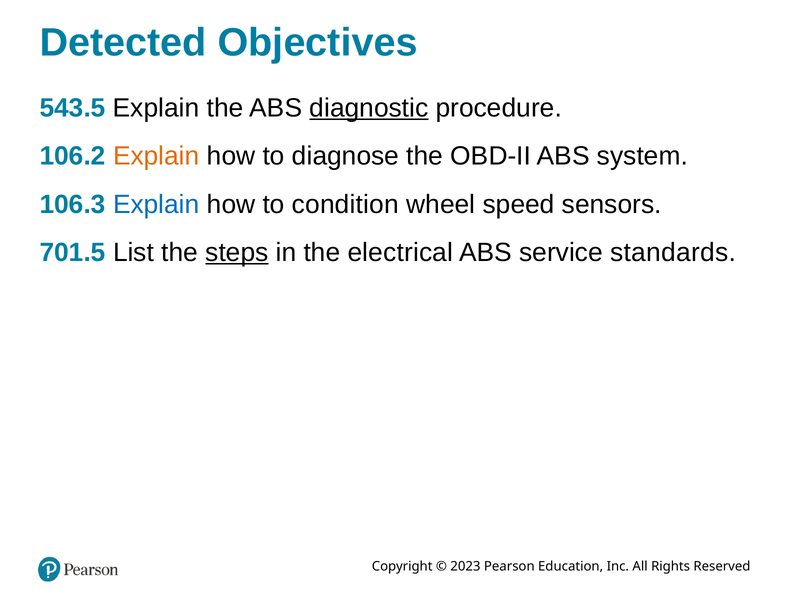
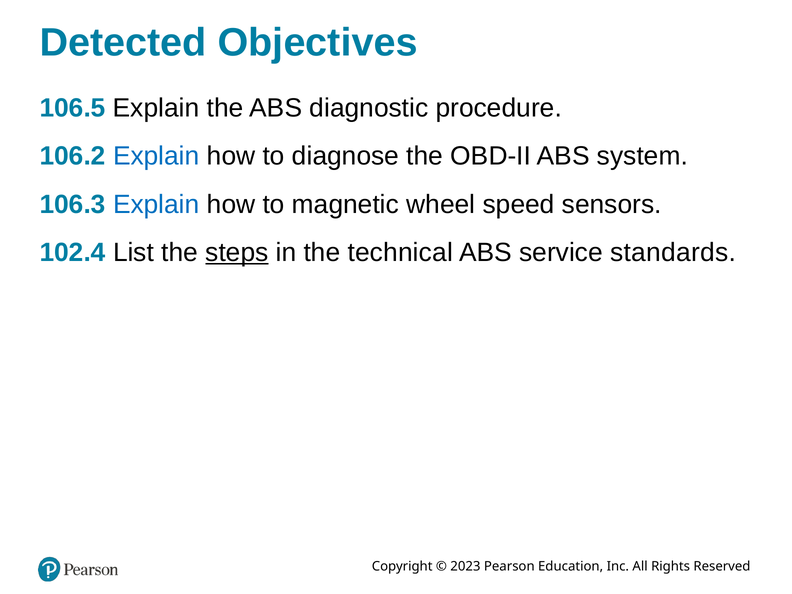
543.5: 543.5 -> 106.5
diagnostic underline: present -> none
Explain at (156, 156) colour: orange -> blue
condition: condition -> magnetic
701.5: 701.5 -> 102.4
electrical: electrical -> technical
